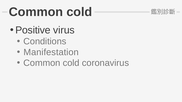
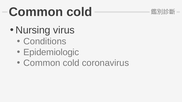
Positive: Positive -> Nursing
Manifestation: Manifestation -> Epidemiologic
